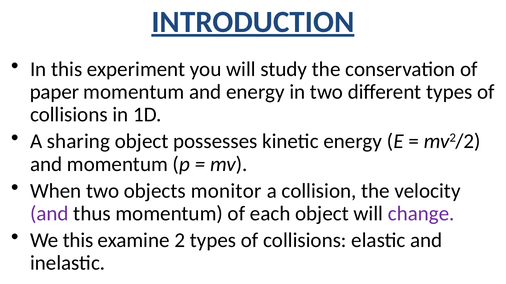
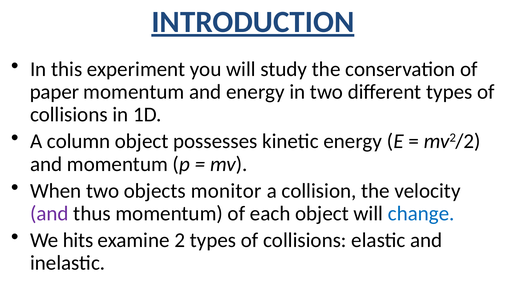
sharing: sharing -> column
change colour: purple -> blue
We this: this -> hits
